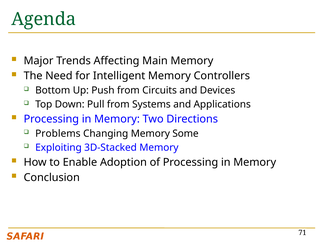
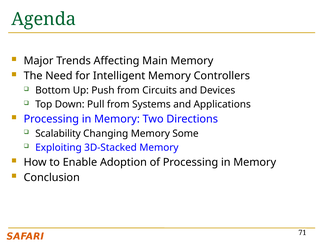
Problems: Problems -> Scalability
